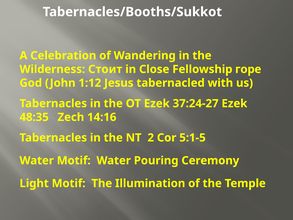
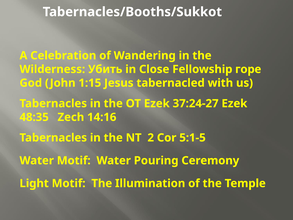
Стоит: Стоит -> Убить
1:12: 1:12 -> 1:15
